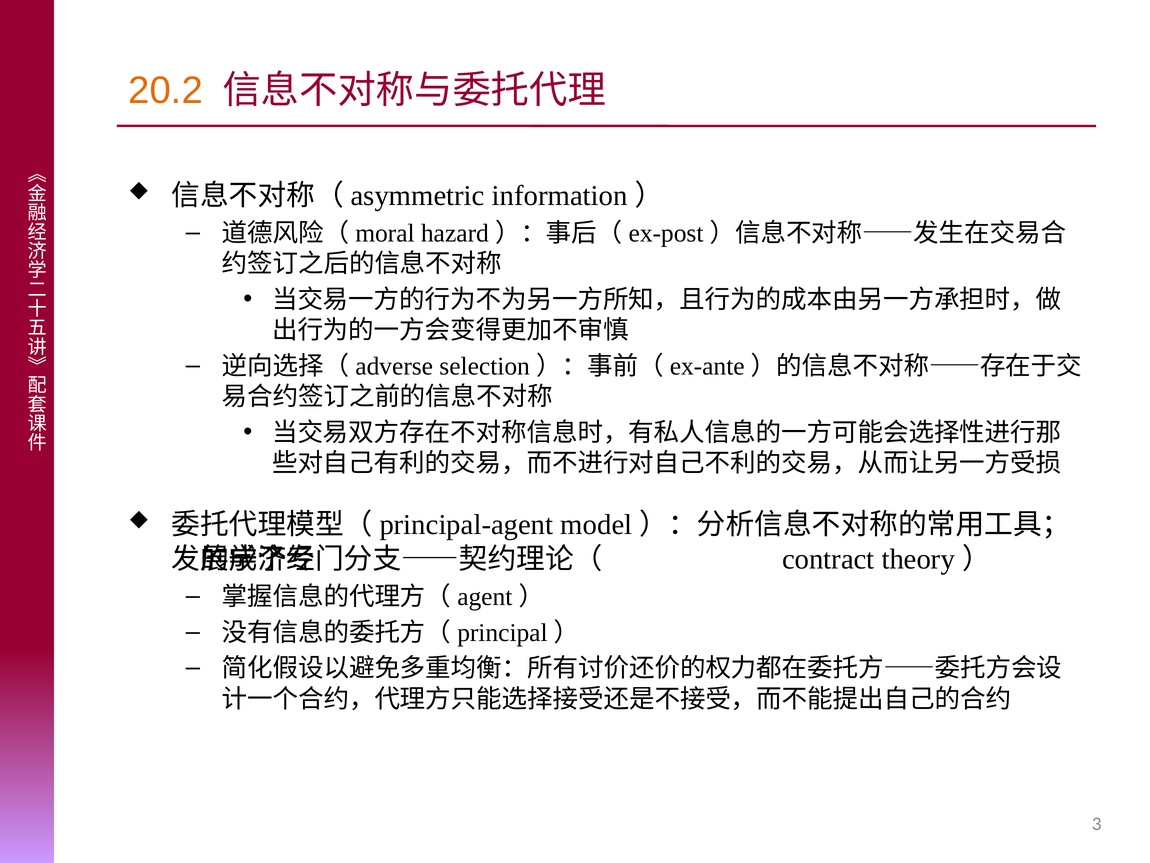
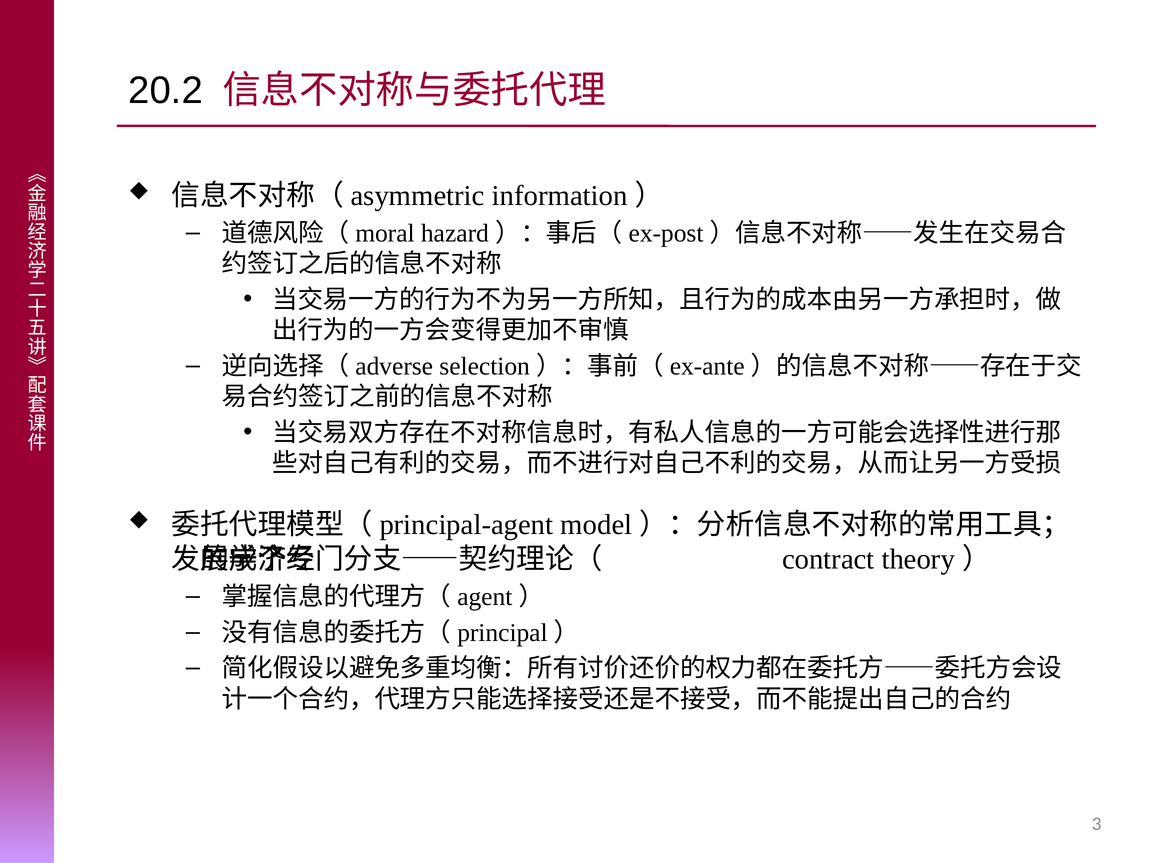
20.2 colour: orange -> black
